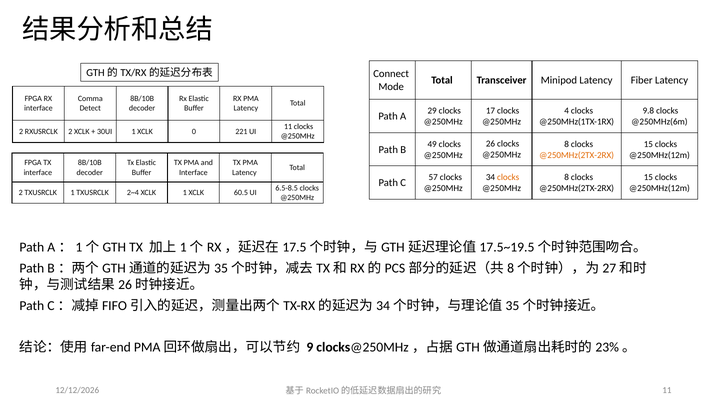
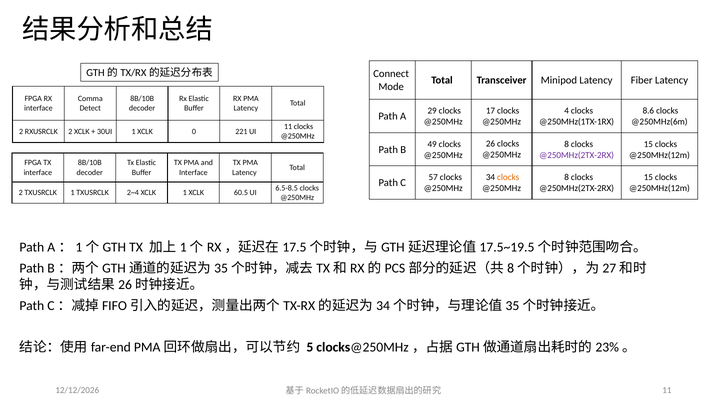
9.8: 9.8 -> 8.6
@250MHz(2TX-2RX at (577, 155) colour: orange -> purple
9: 9 -> 5
